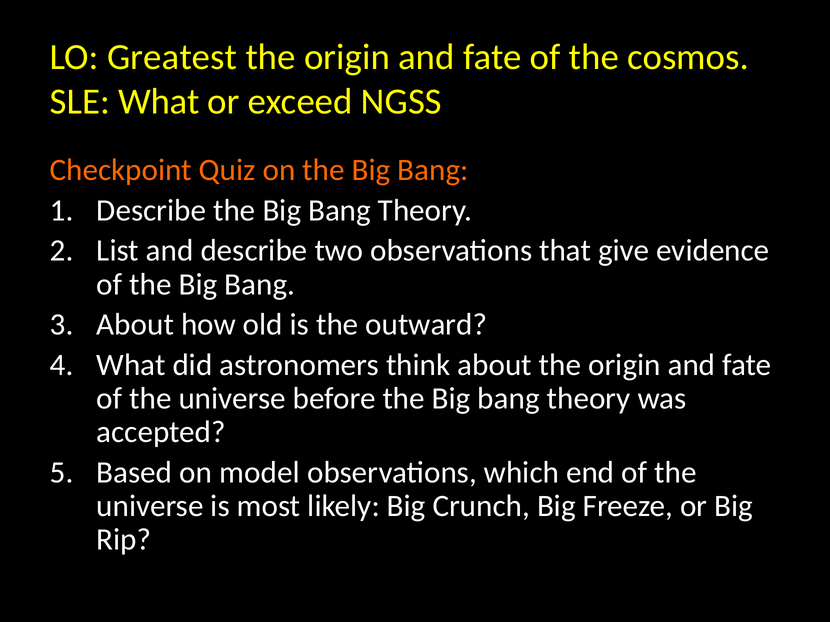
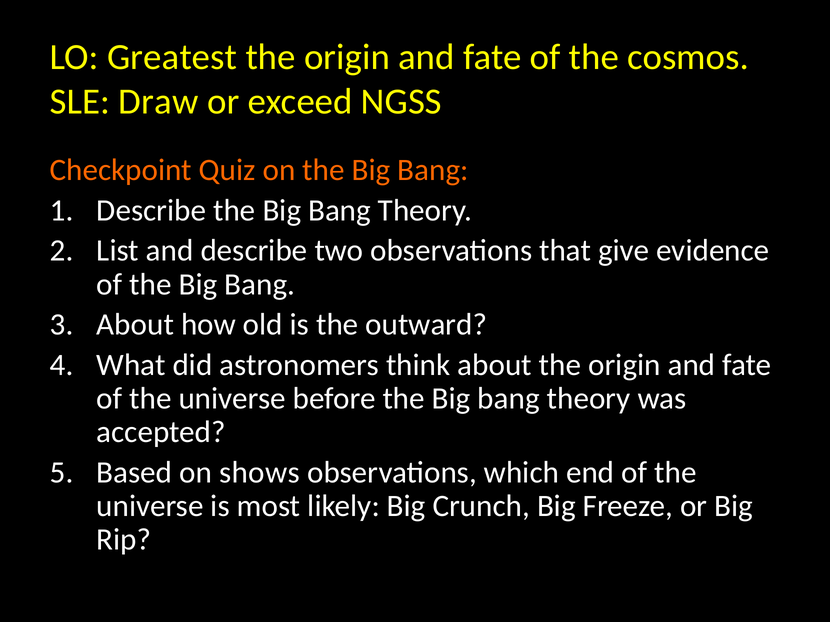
SLE What: What -> Draw
model: model -> shows
